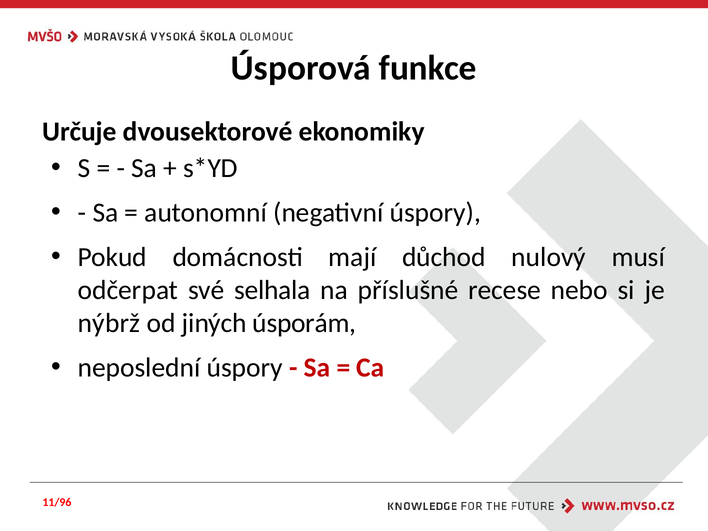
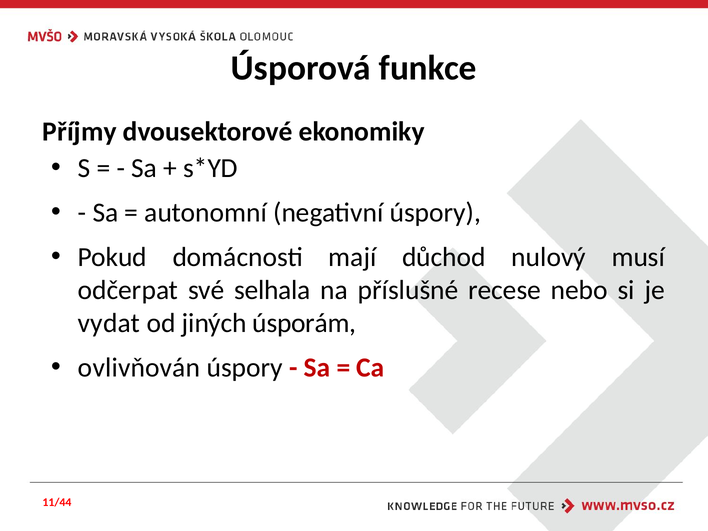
Určuje: Určuje -> Příjmy
nýbrž: nýbrž -> vydat
neposlední: neposlední -> ovlivňován
11/96: 11/96 -> 11/44
